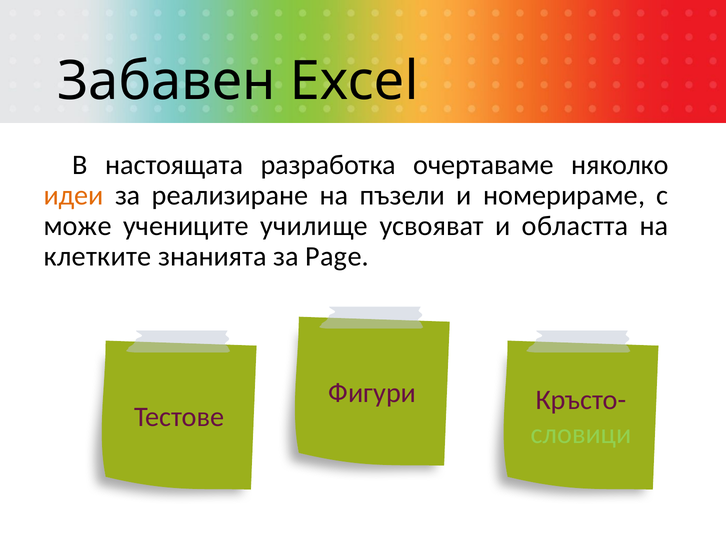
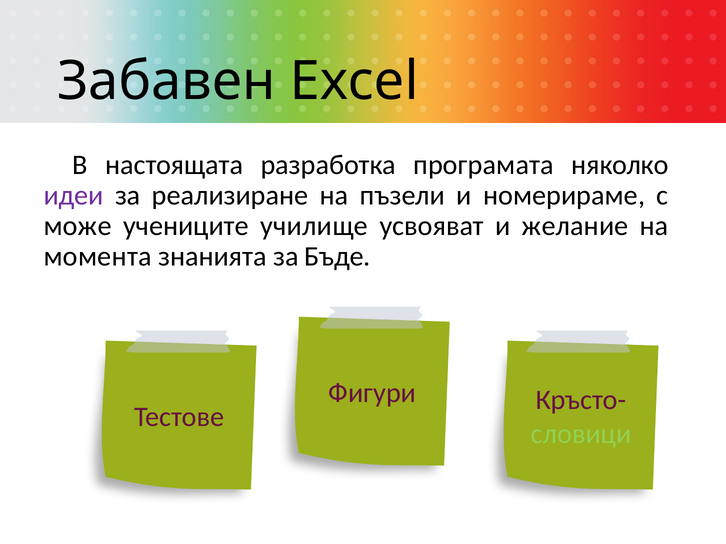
очертаваме: очертаваме -> програмата
идеи colour: orange -> purple
областта: областта -> желание
клетките: клетките -> момента
Page: Page -> Бъде
